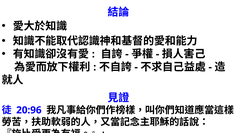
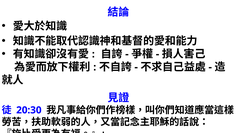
20:96: 20:96 -> 20:30
